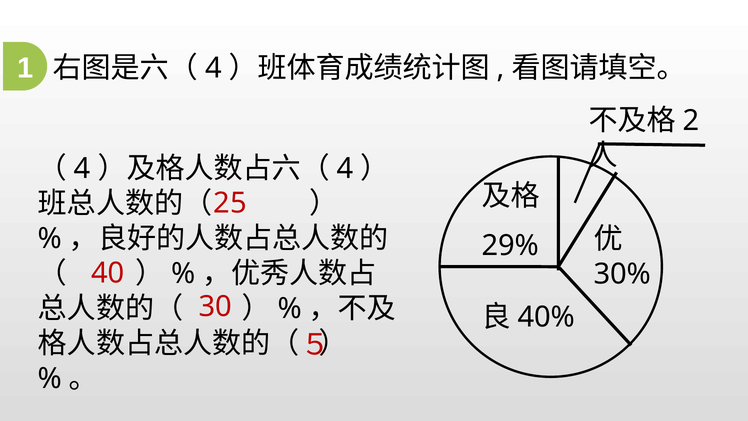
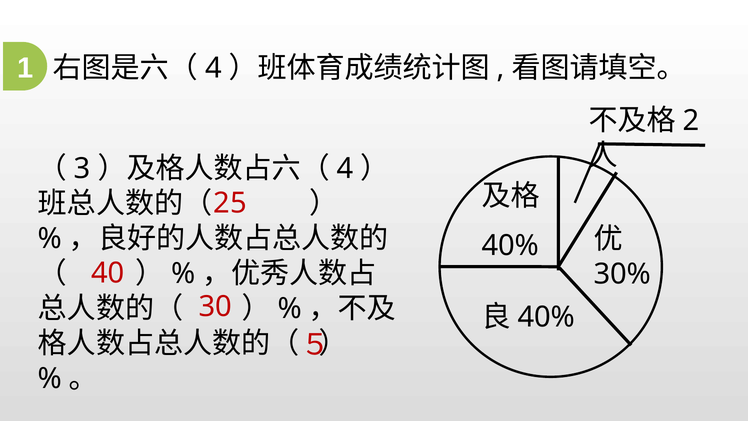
4 at (82, 169): 4 -> 3
29% at (510, 245): 29% -> 40%
